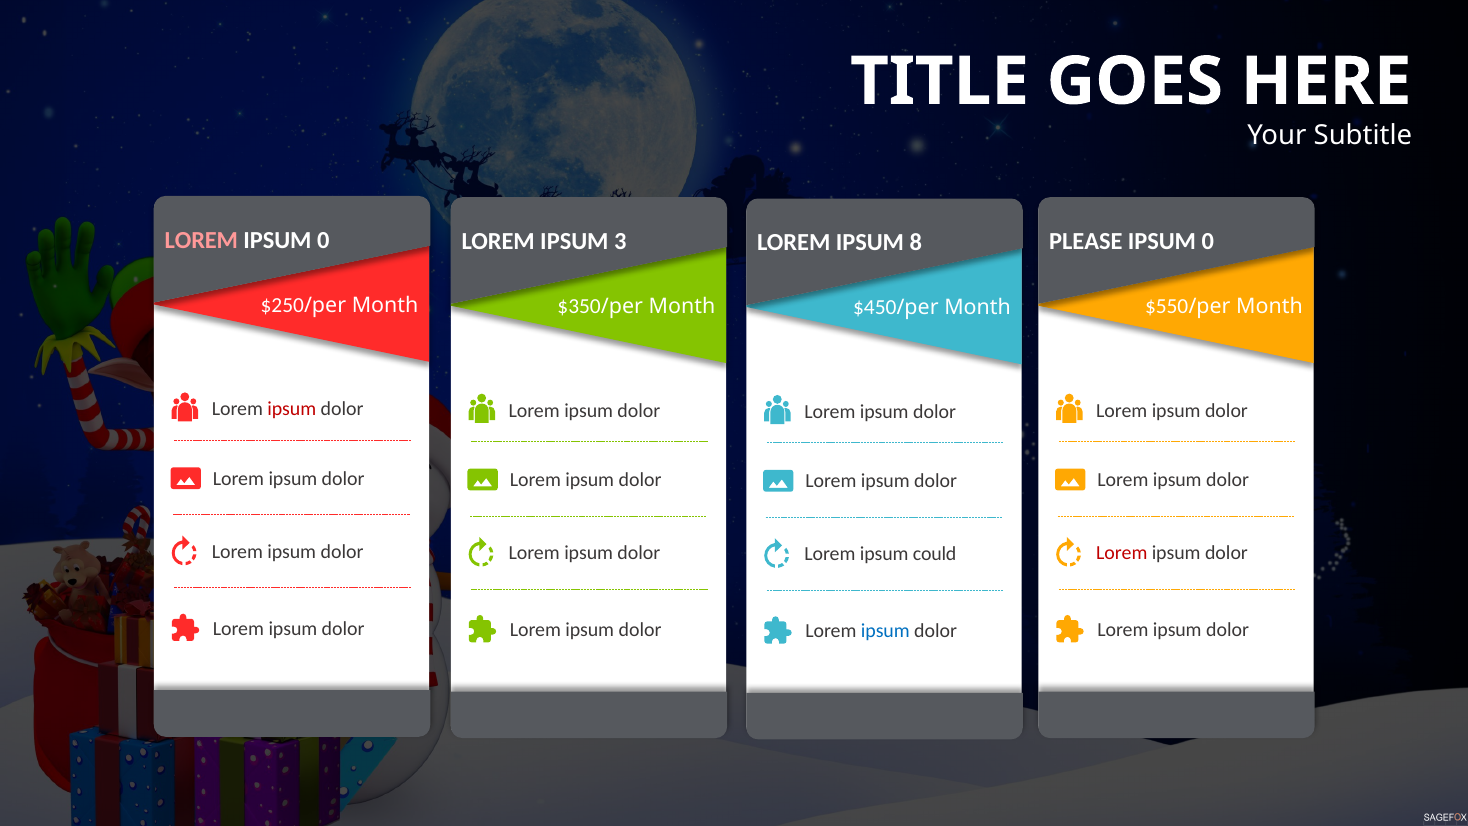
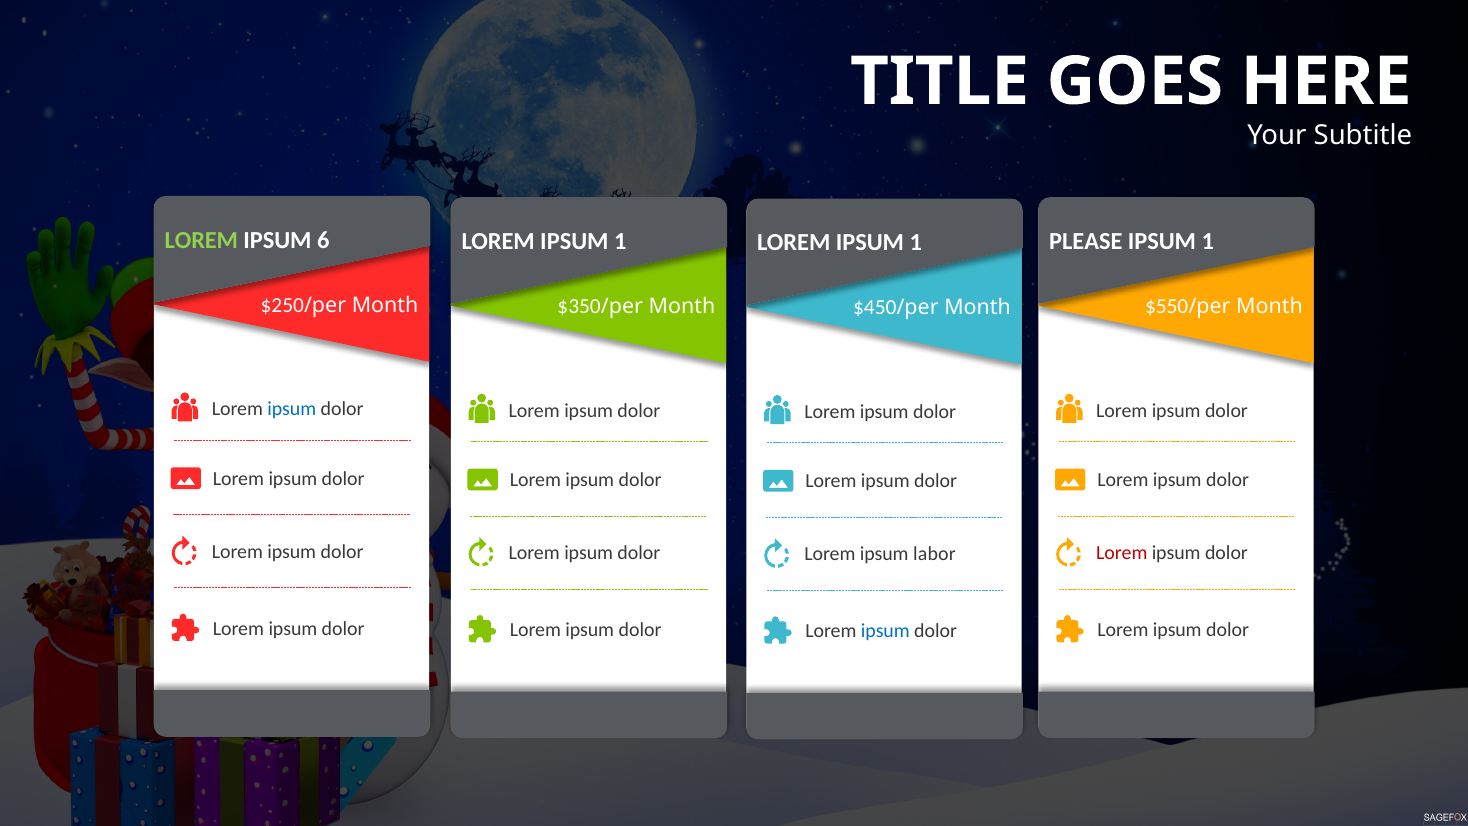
LOREM at (201, 240) colour: pink -> light green
0 at (323, 240): 0 -> 6
3 at (620, 241): 3 -> 1
0 at (1208, 241): 0 -> 1
8 at (916, 243): 8 -> 1
ipsum at (292, 409) colour: red -> blue
could: could -> labor
